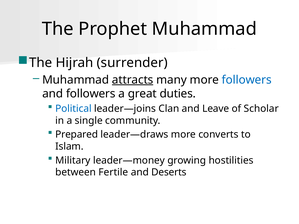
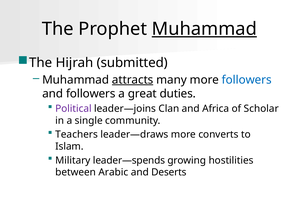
Muhammad at (204, 29) underline: none -> present
surrender: surrender -> submitted
Political colour: blue -> purple
Leave: Leave -> Africa
Prepared: Prepared -> Teachers
leader—money: leader—money -> leader—spends
Fertile: Fertile -> Arabic
